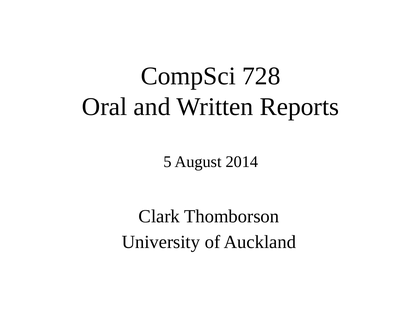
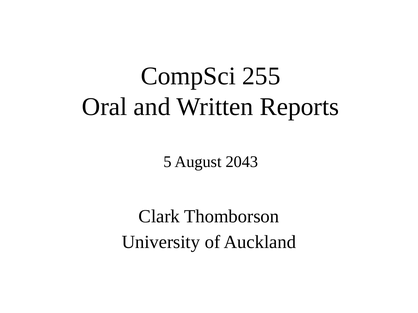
728: 728 -> 255
2014: 2014 -> 2043
